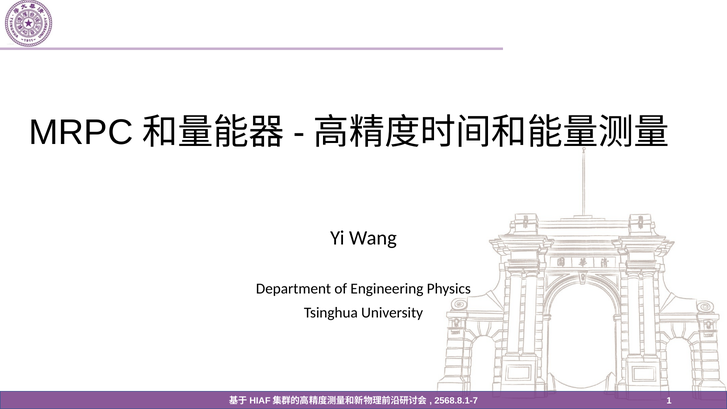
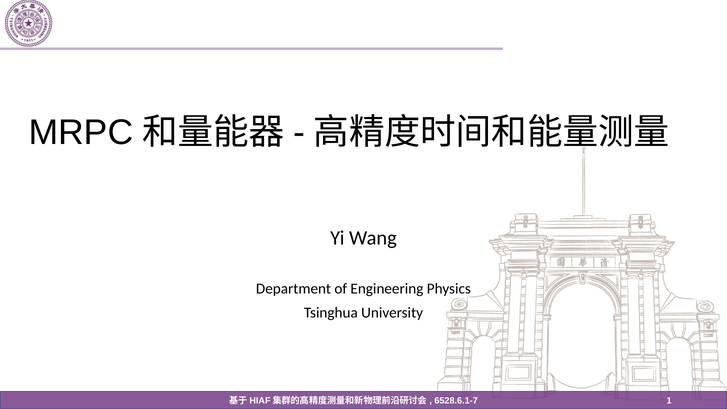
2568.8.1-7: 2568.8.1-7 -> 6528.6.1-7
